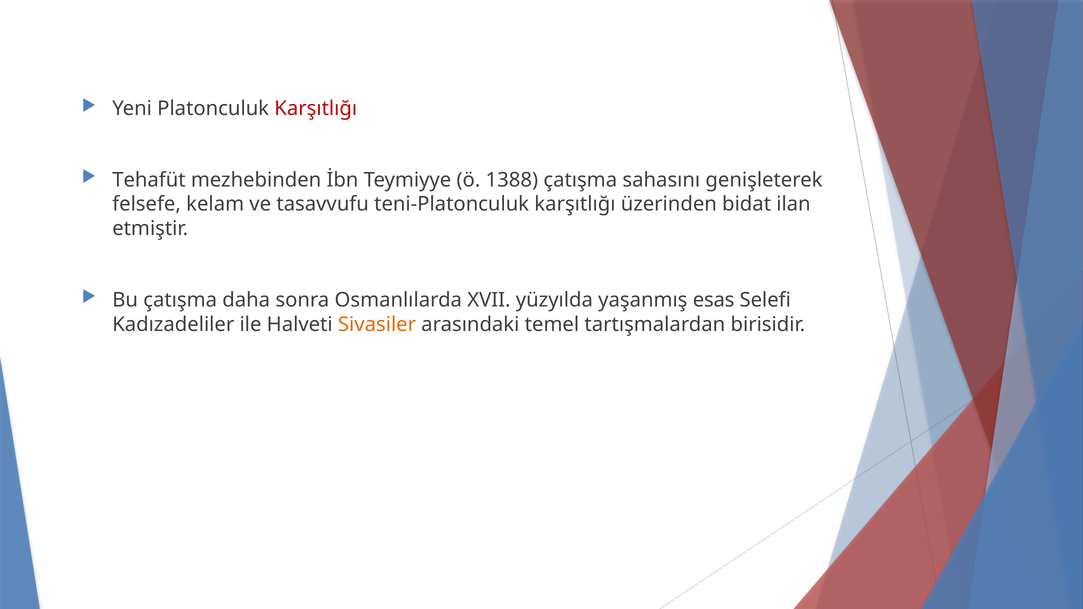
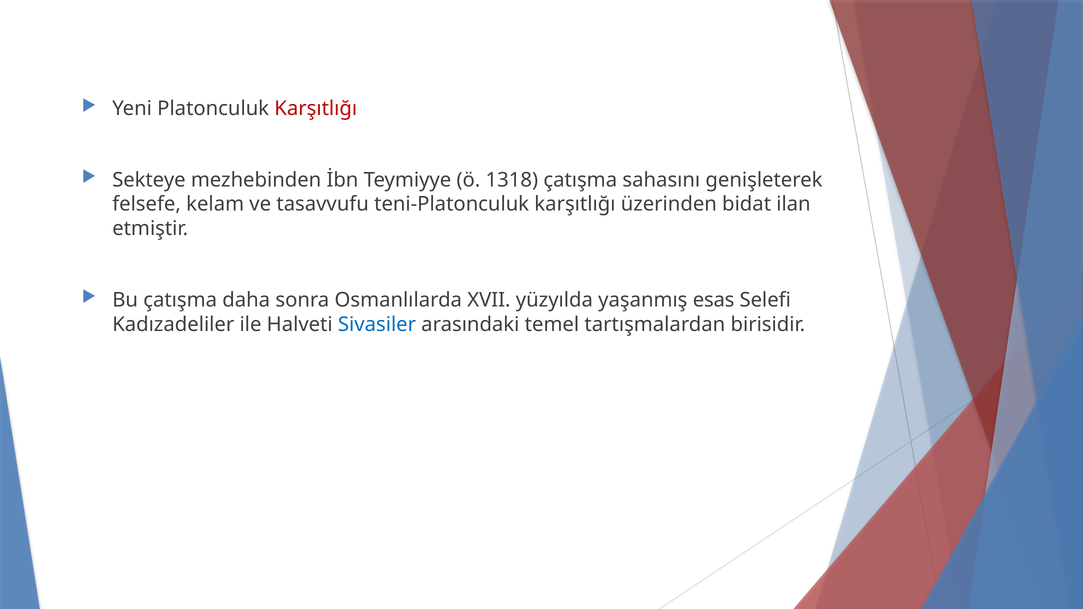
Tehafüt: Tehafüt -> Sekteye
1388: 1388 -> 1318
Sivasiler colour: orange -> blue
